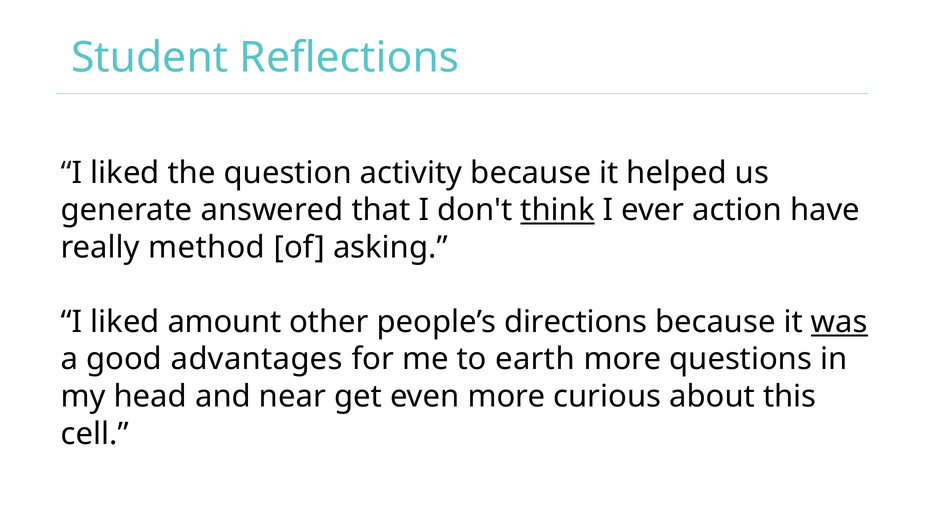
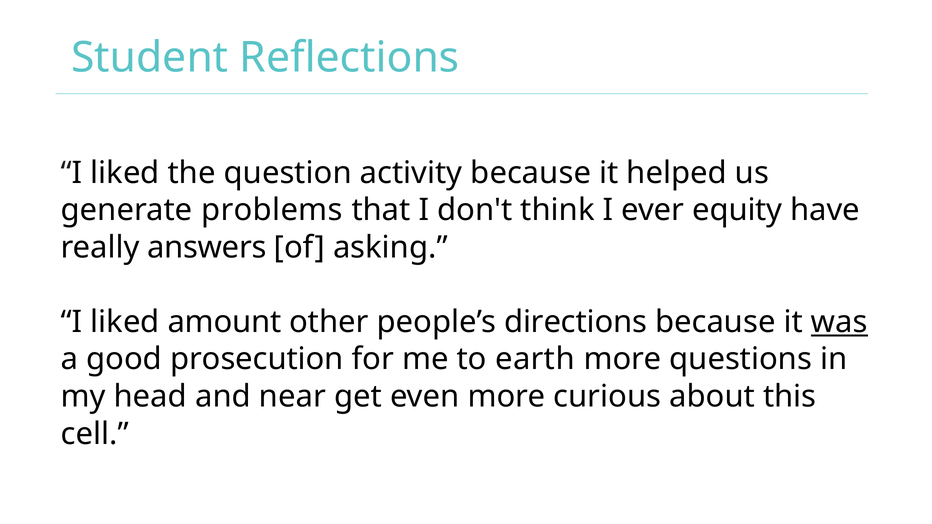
answered: answered -> problems
think underline: present -> none
action: action -> equity
method: method -> answers
advantages: advantages -> prosecution
